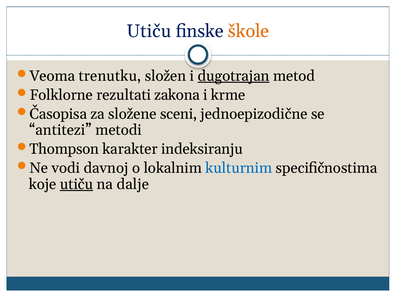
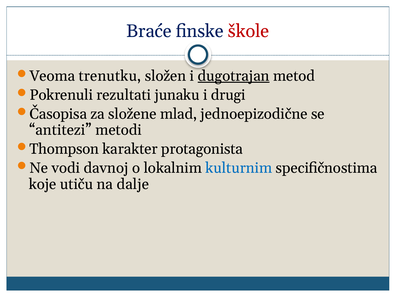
Utiču at (149, 31): Utiču -> Braće
škole colour: orange -> red
Folklorne: Folklorne -> Pokrenuli
zakona: zakona -> junaku
krme: krme -> drugi
sceni: sceni -> mlad
indeksiranju: indeksiranju -> protagonista
utiču at (76, 184) underline: present -> none
